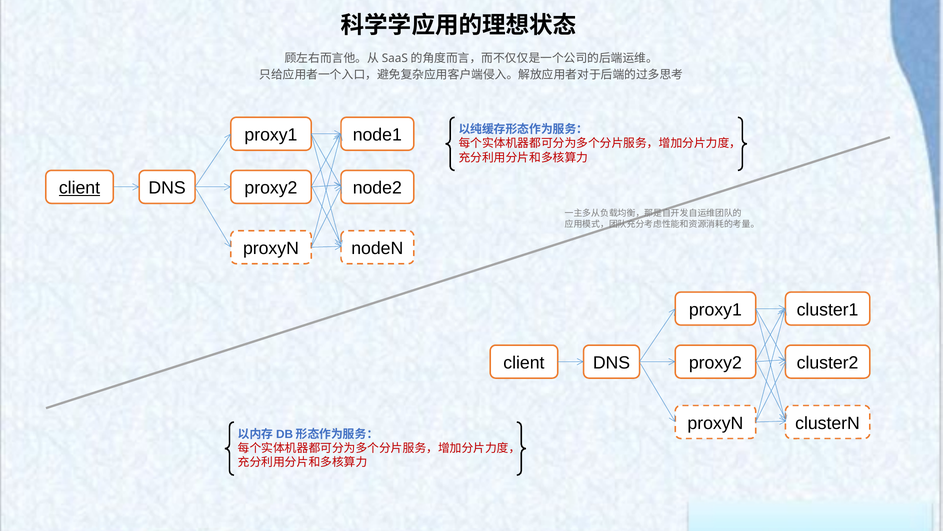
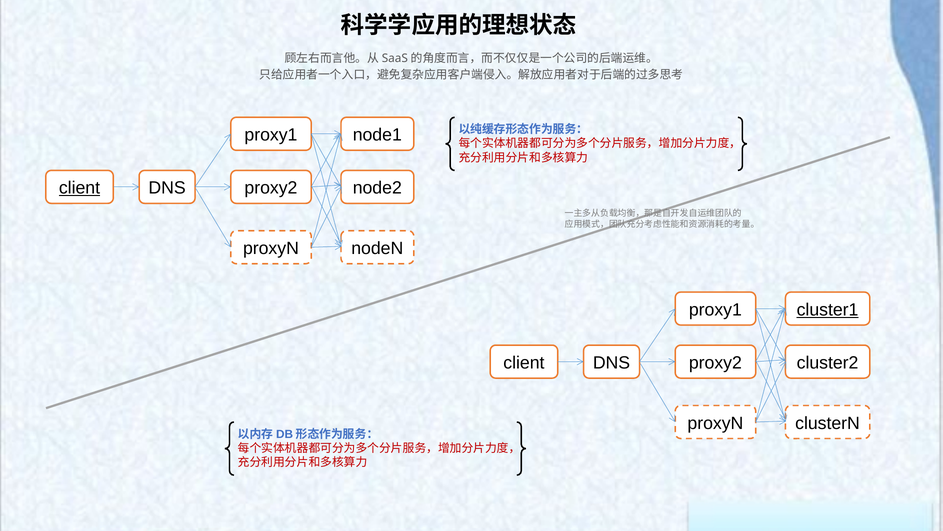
cluster1 underline: none -> present
